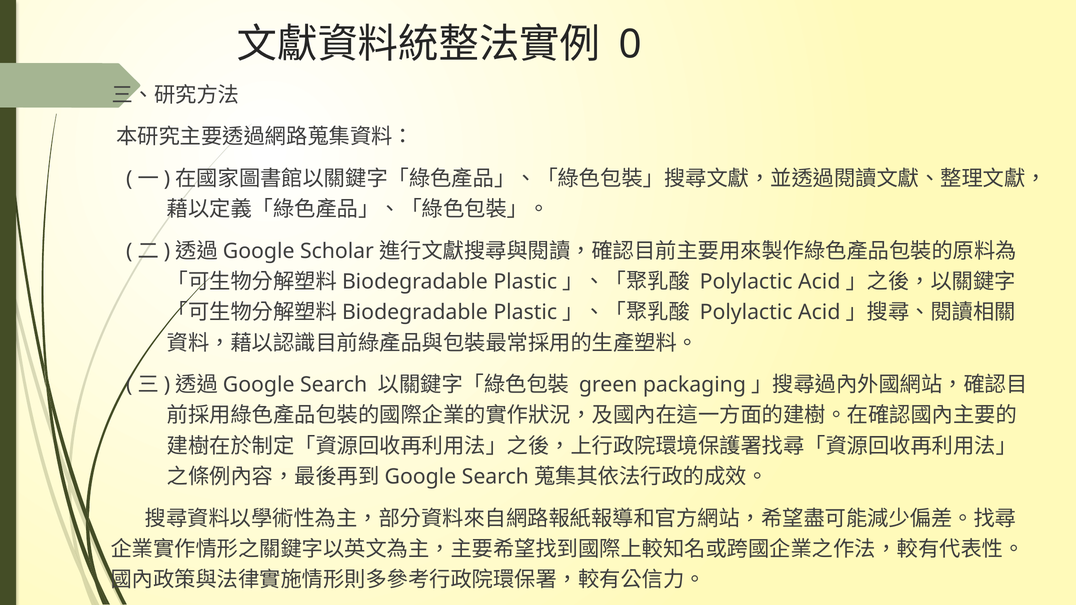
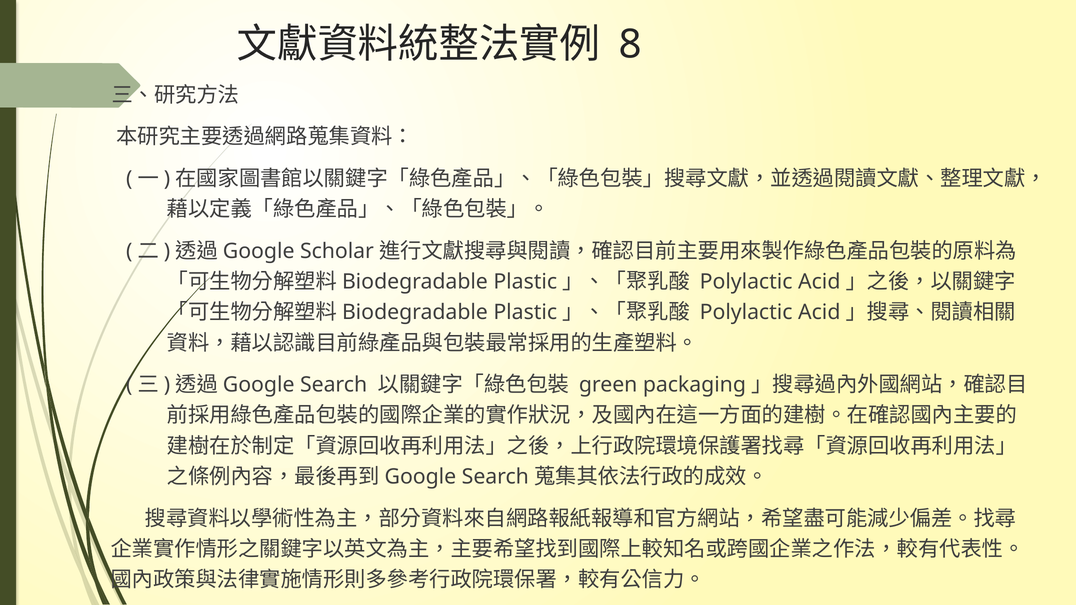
0: 0 -> 8
